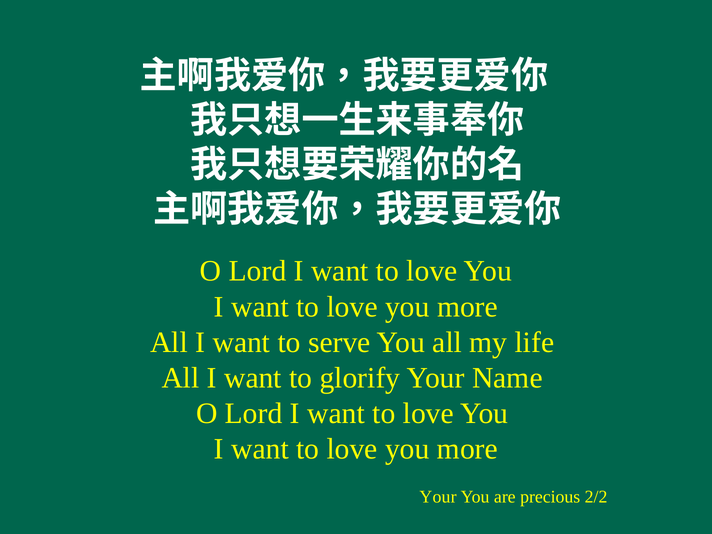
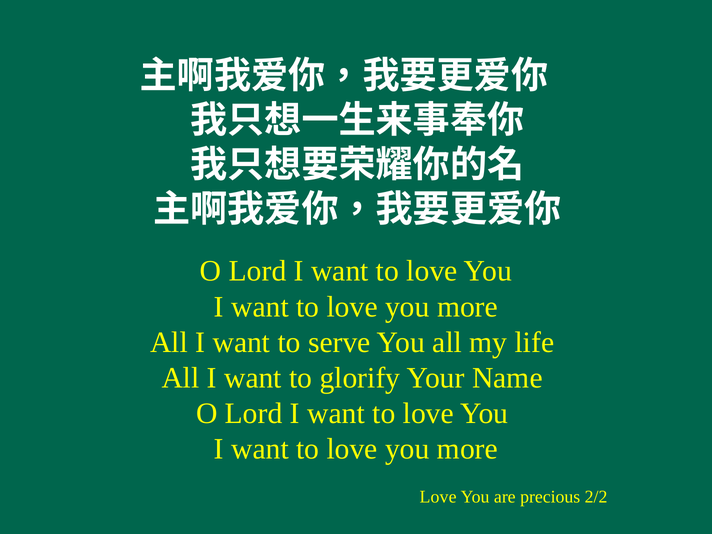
Your at (438, 497): Your -> Love
